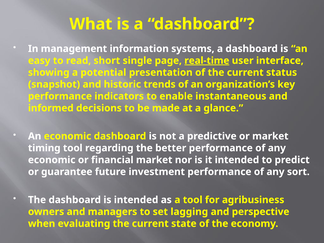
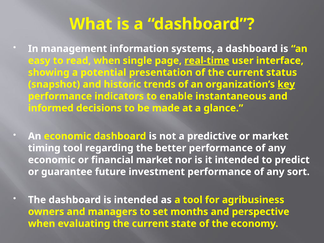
read short: short -> when
key underline: none -> present
lagging: lagging -> months
